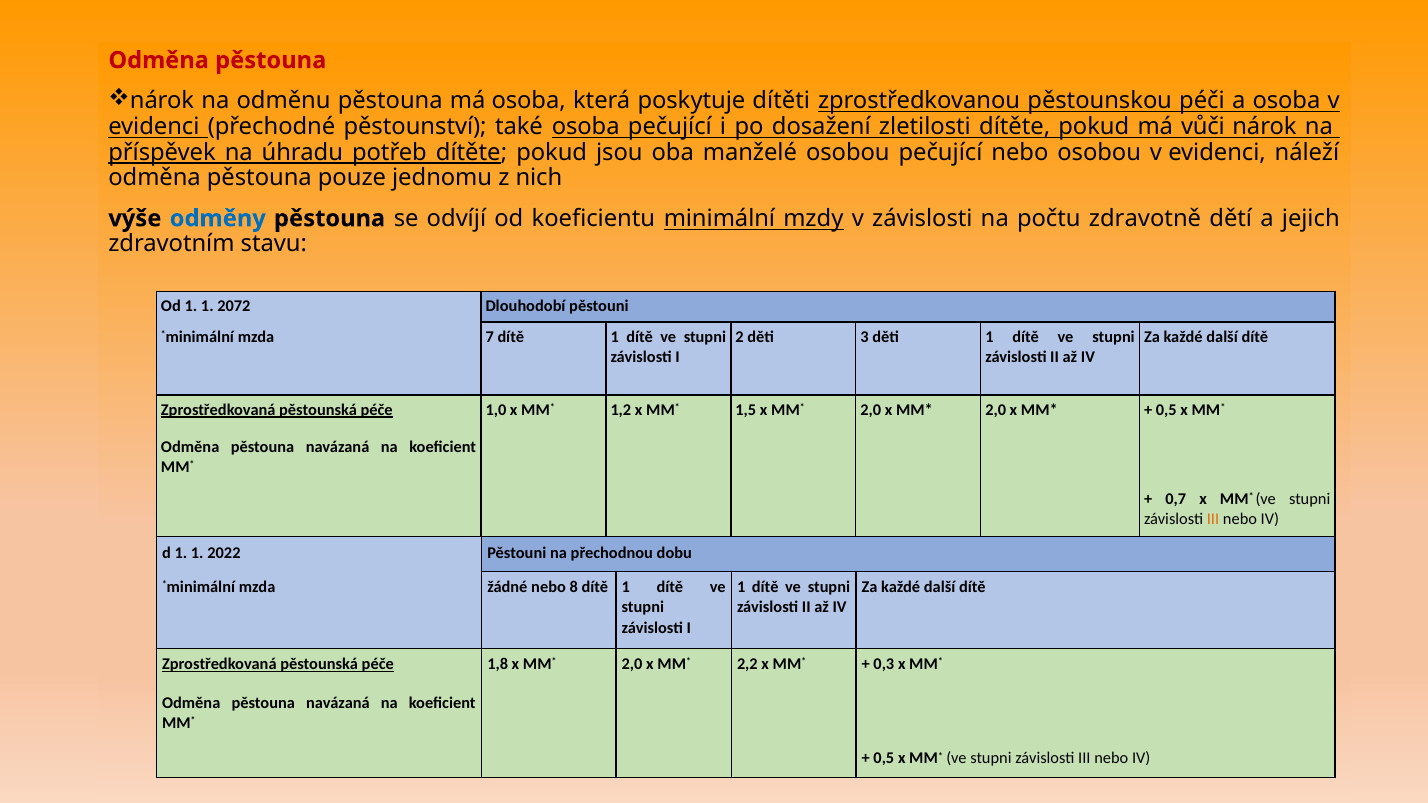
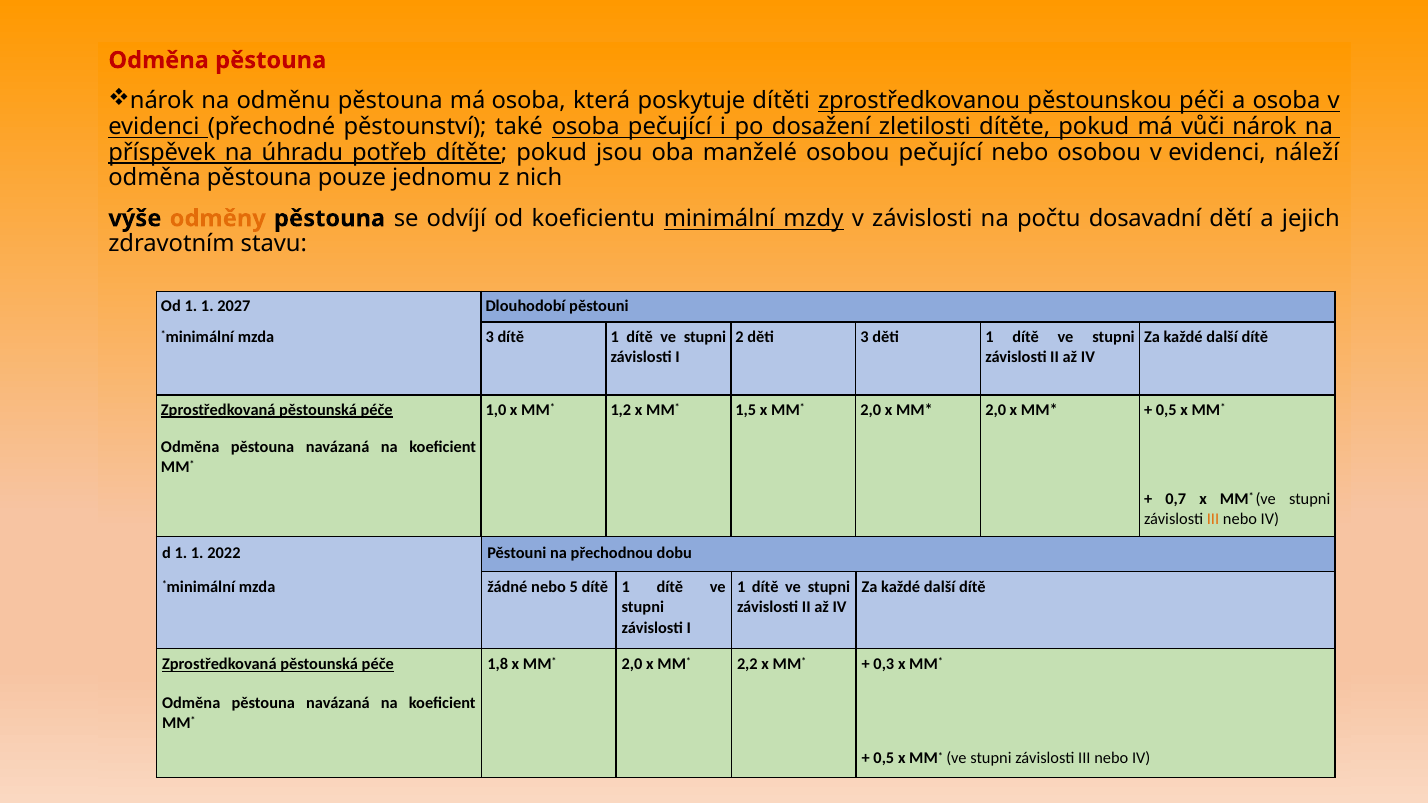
odměny colour: blue -> orange
zdravotně: zdravotně -> dosavadní
2072: 2072 -> 2027
mzda 7: 7 -> 3
8: 8 -> 5
